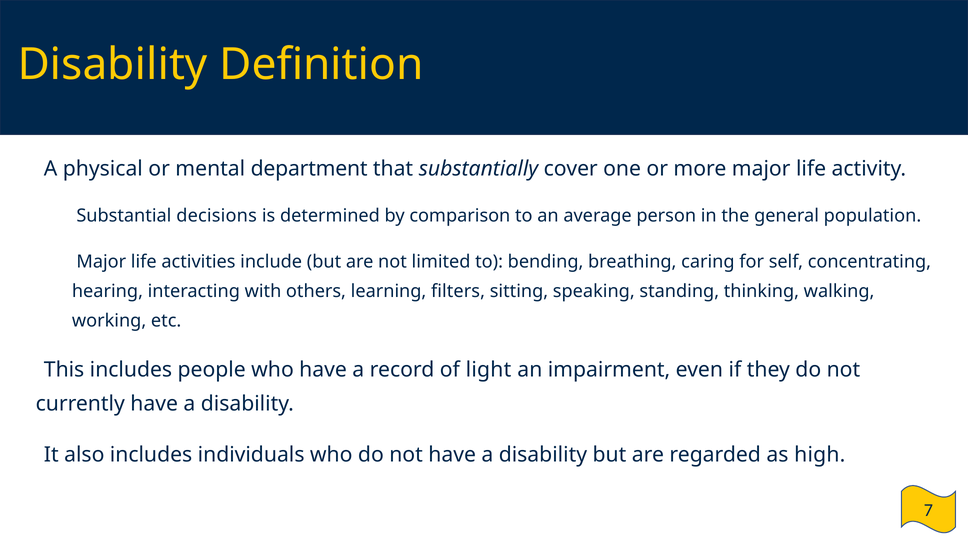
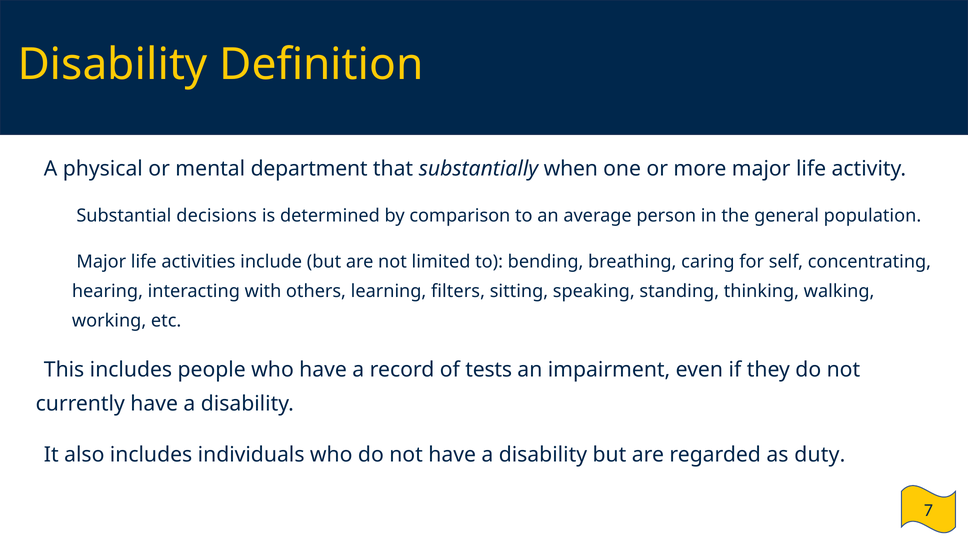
cover: cover -> when
light: light -> tests
high: high -> duty
